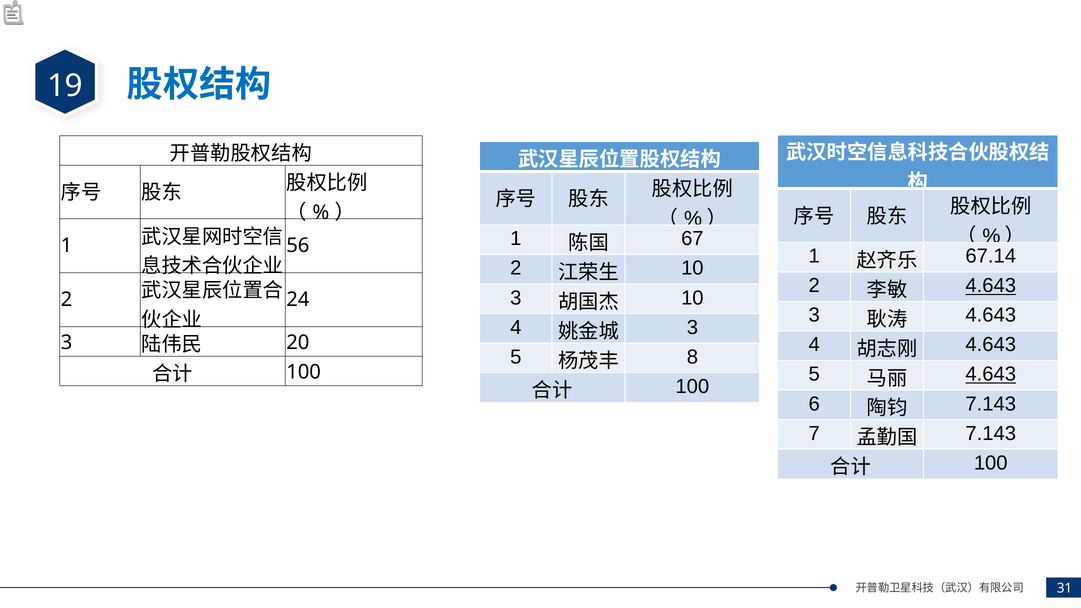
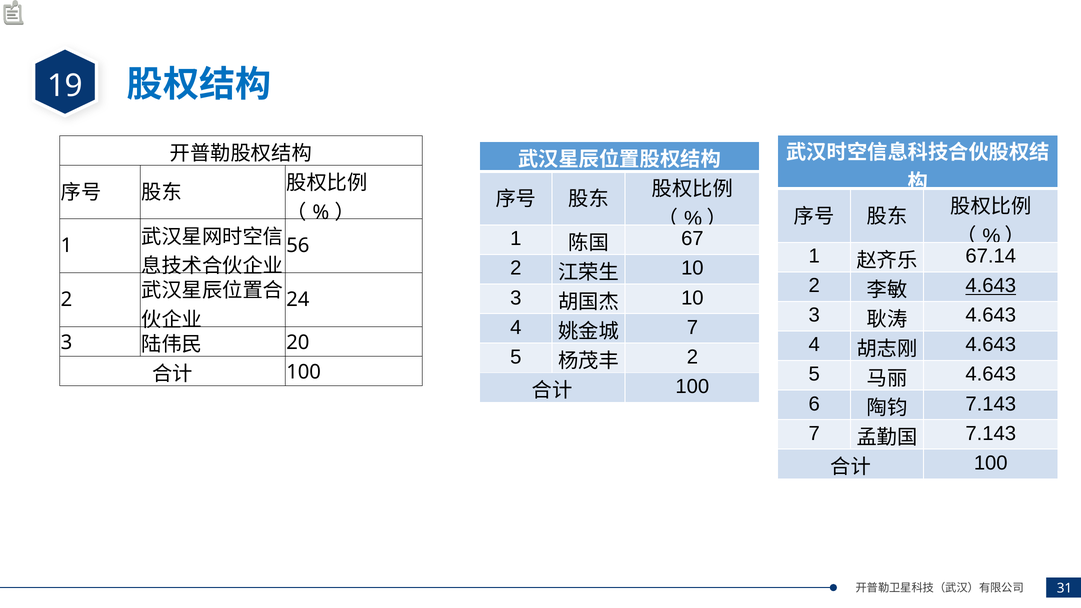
3 at (692, 327): 3 -> 7
8 at (692, 357): 8 -> 2
4.643 at (991, 374) underline: present -> none
